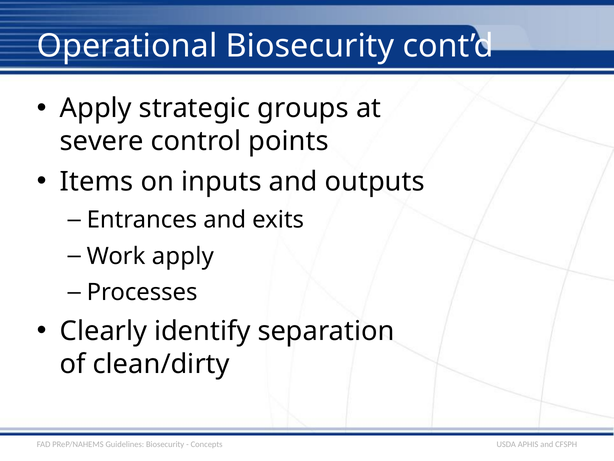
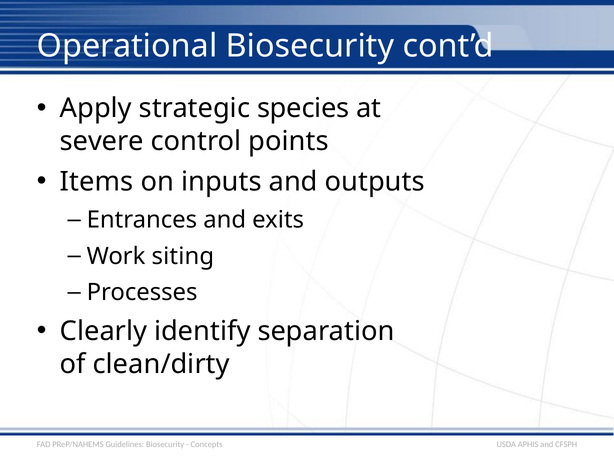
groups: groups -> species
Work apply: apply -> siting
